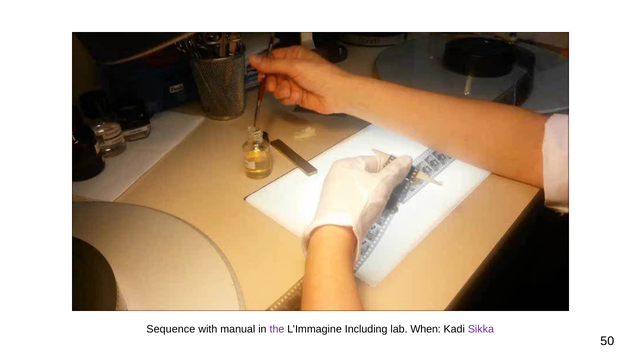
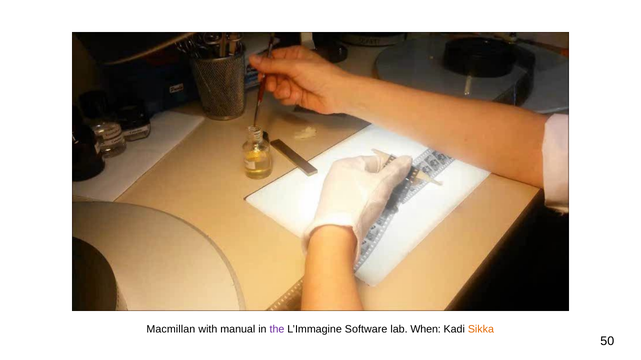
Sequence: Sequence -> Macmillan
Including: Including -> Software
Sikka colour: purple -> orange
